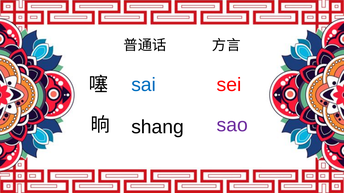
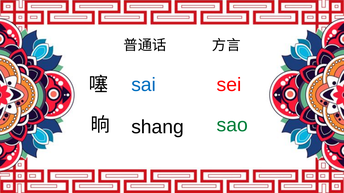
sao colour: purple -> green
